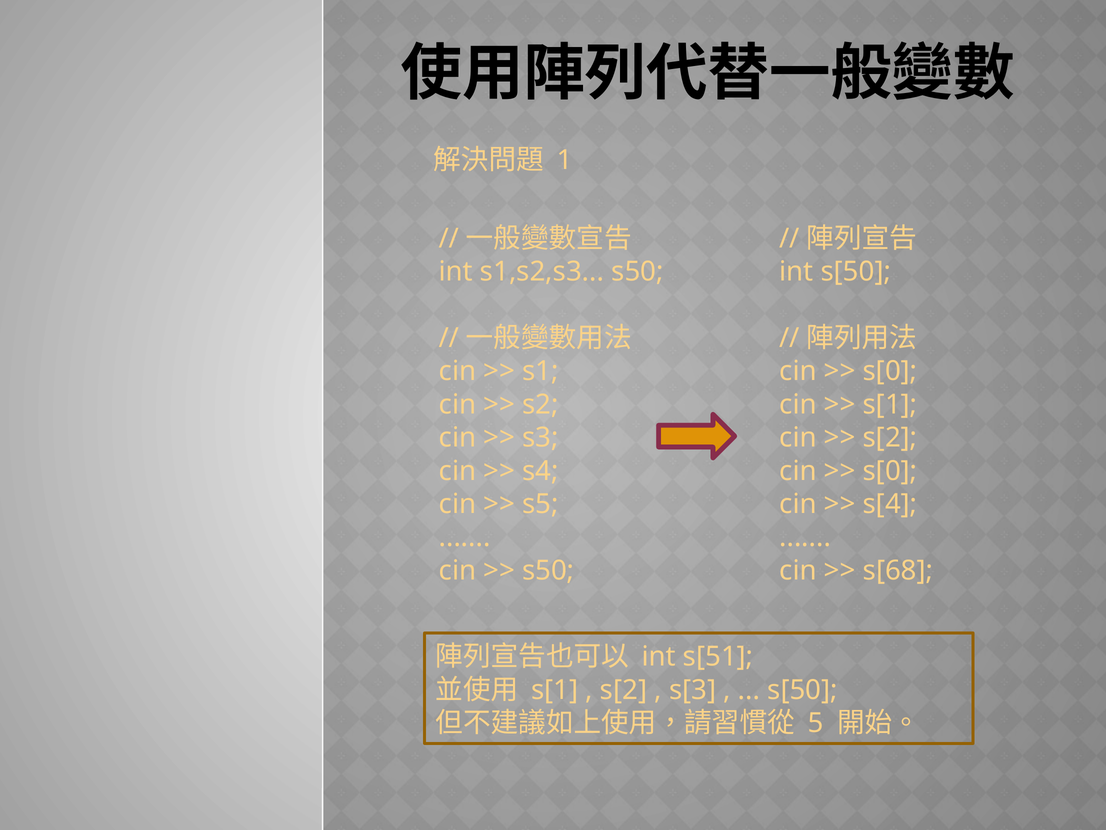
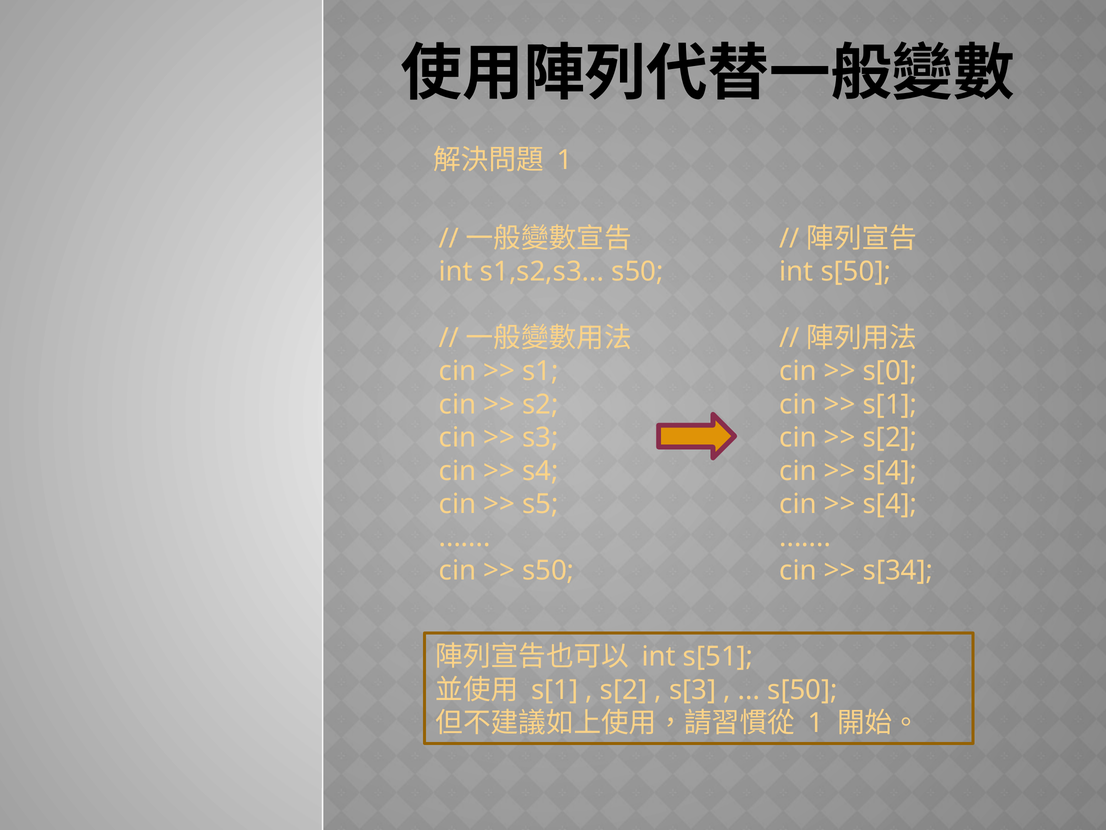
s[0 at (890, 471): s[0 -> s[4
s[68: s[68 -> s[34
5 at (816, 723): 5 -> 1
